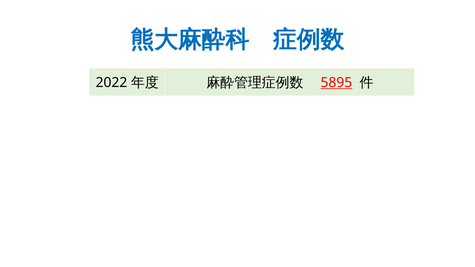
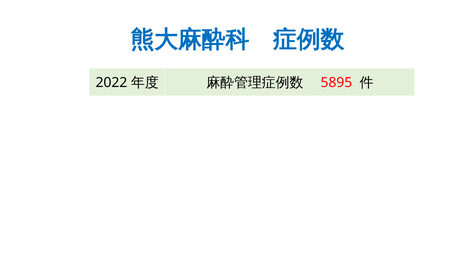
5895 underline: present -> none
